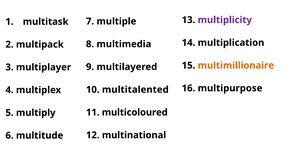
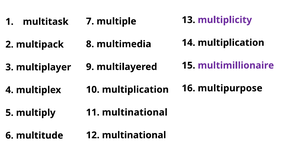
multimillionaire colour: orange -> purple
10 multitalented: multitalented -> multiplication
11 multicoloured: multicoloured -> multinational
